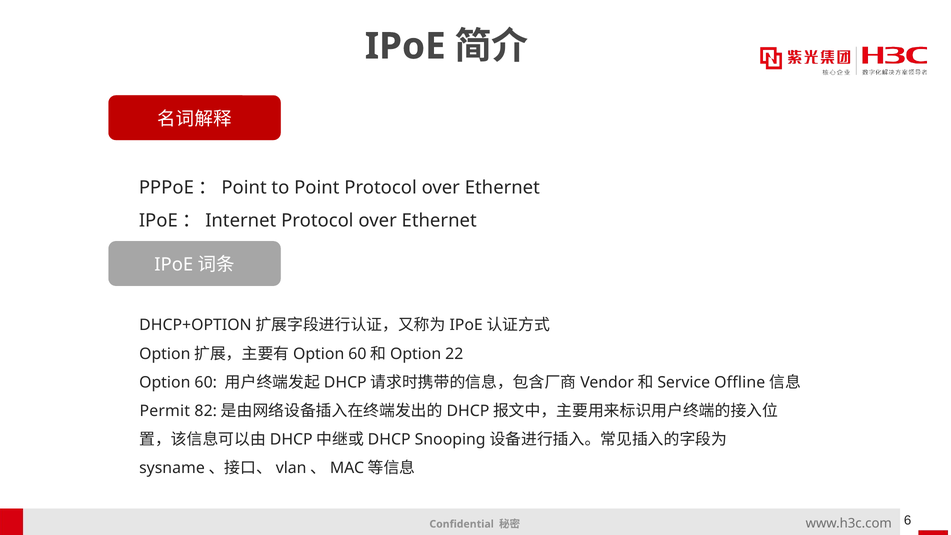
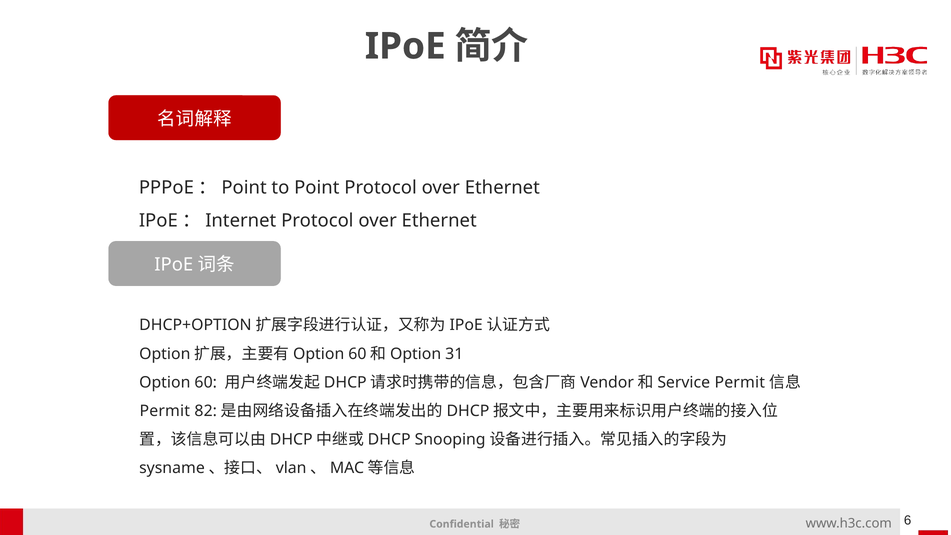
22: 22 -> 31
Offline at (740, 382): Offline -> Permit
